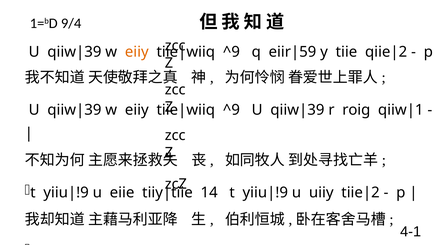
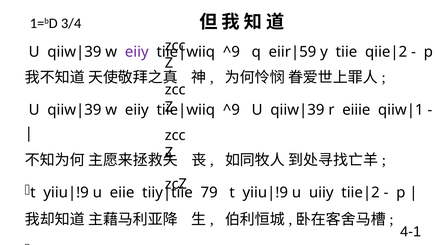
9/4: 9/4 -> 3/4
eiiy at (137, 52) colour: orange -> purple
roig: roig -> eiiie
14: 14 -> 79
